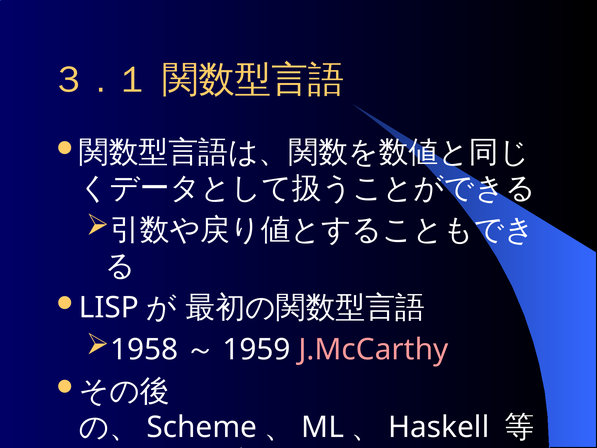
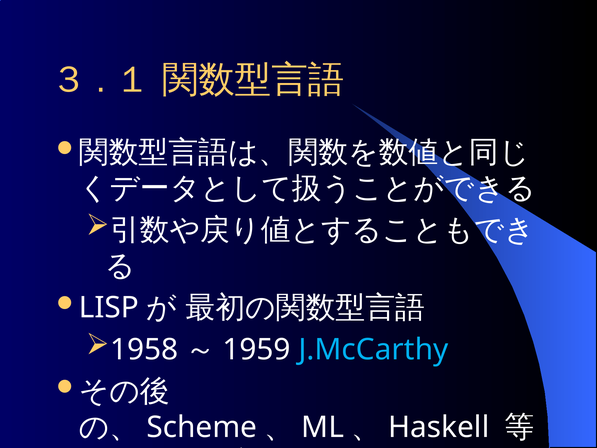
J.McCarthy colour: pink -> light blue
